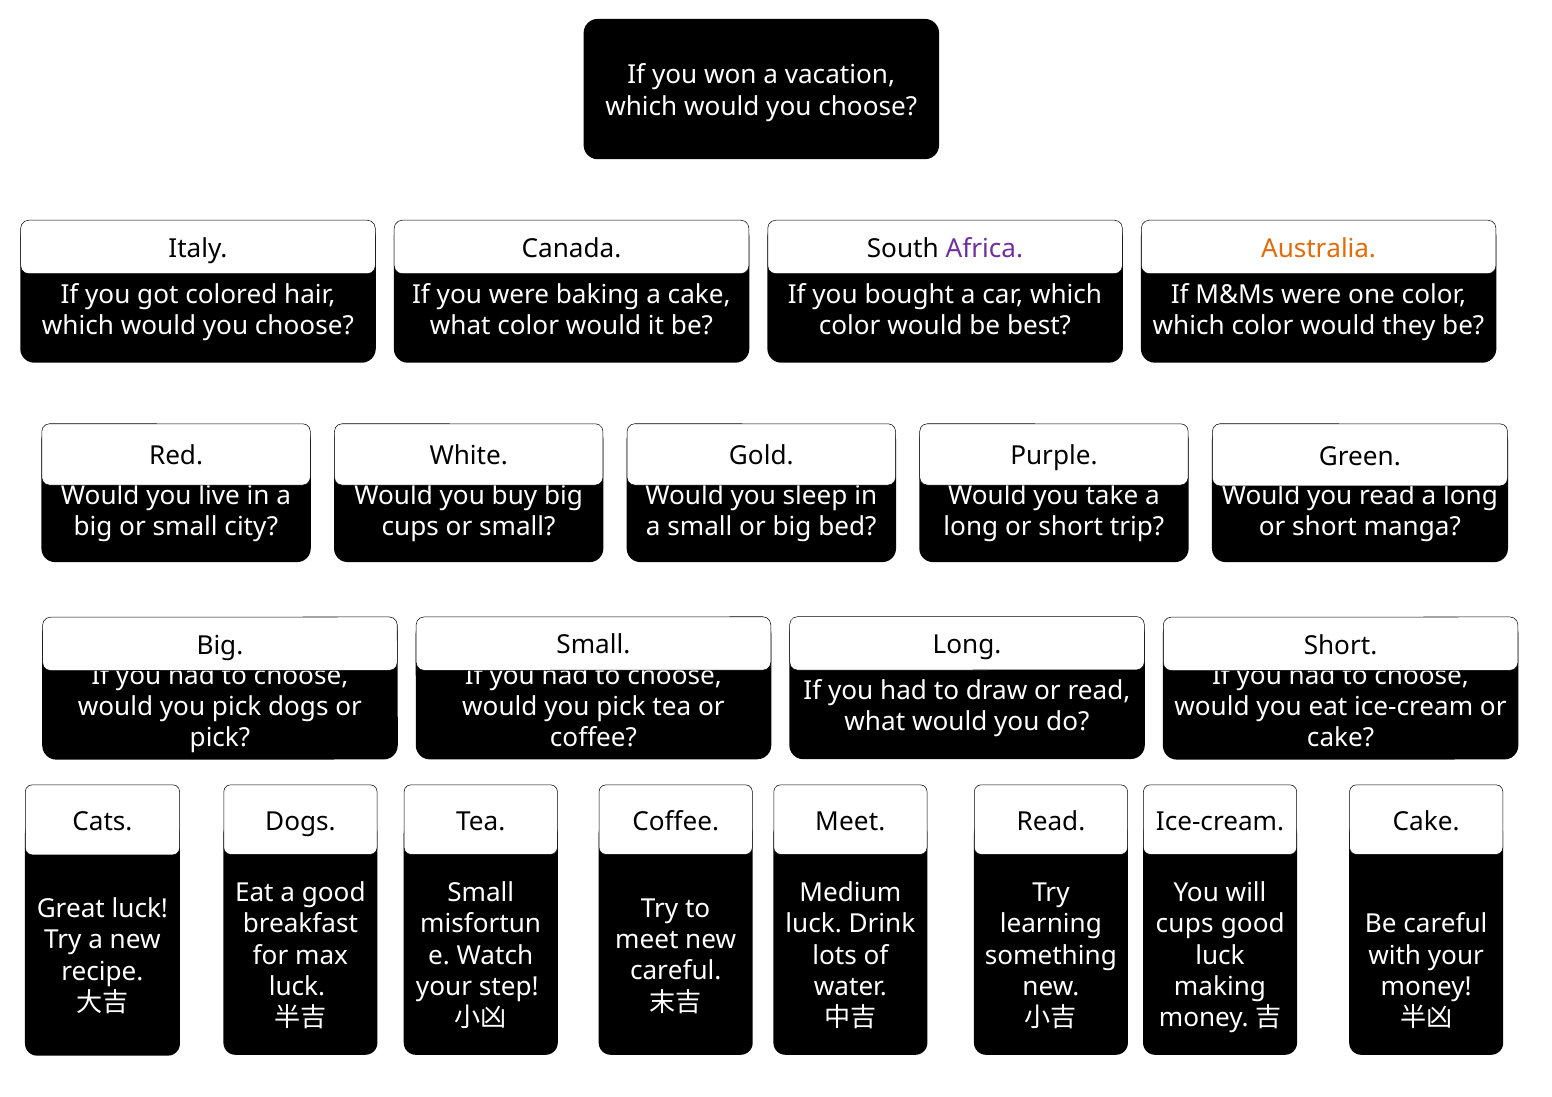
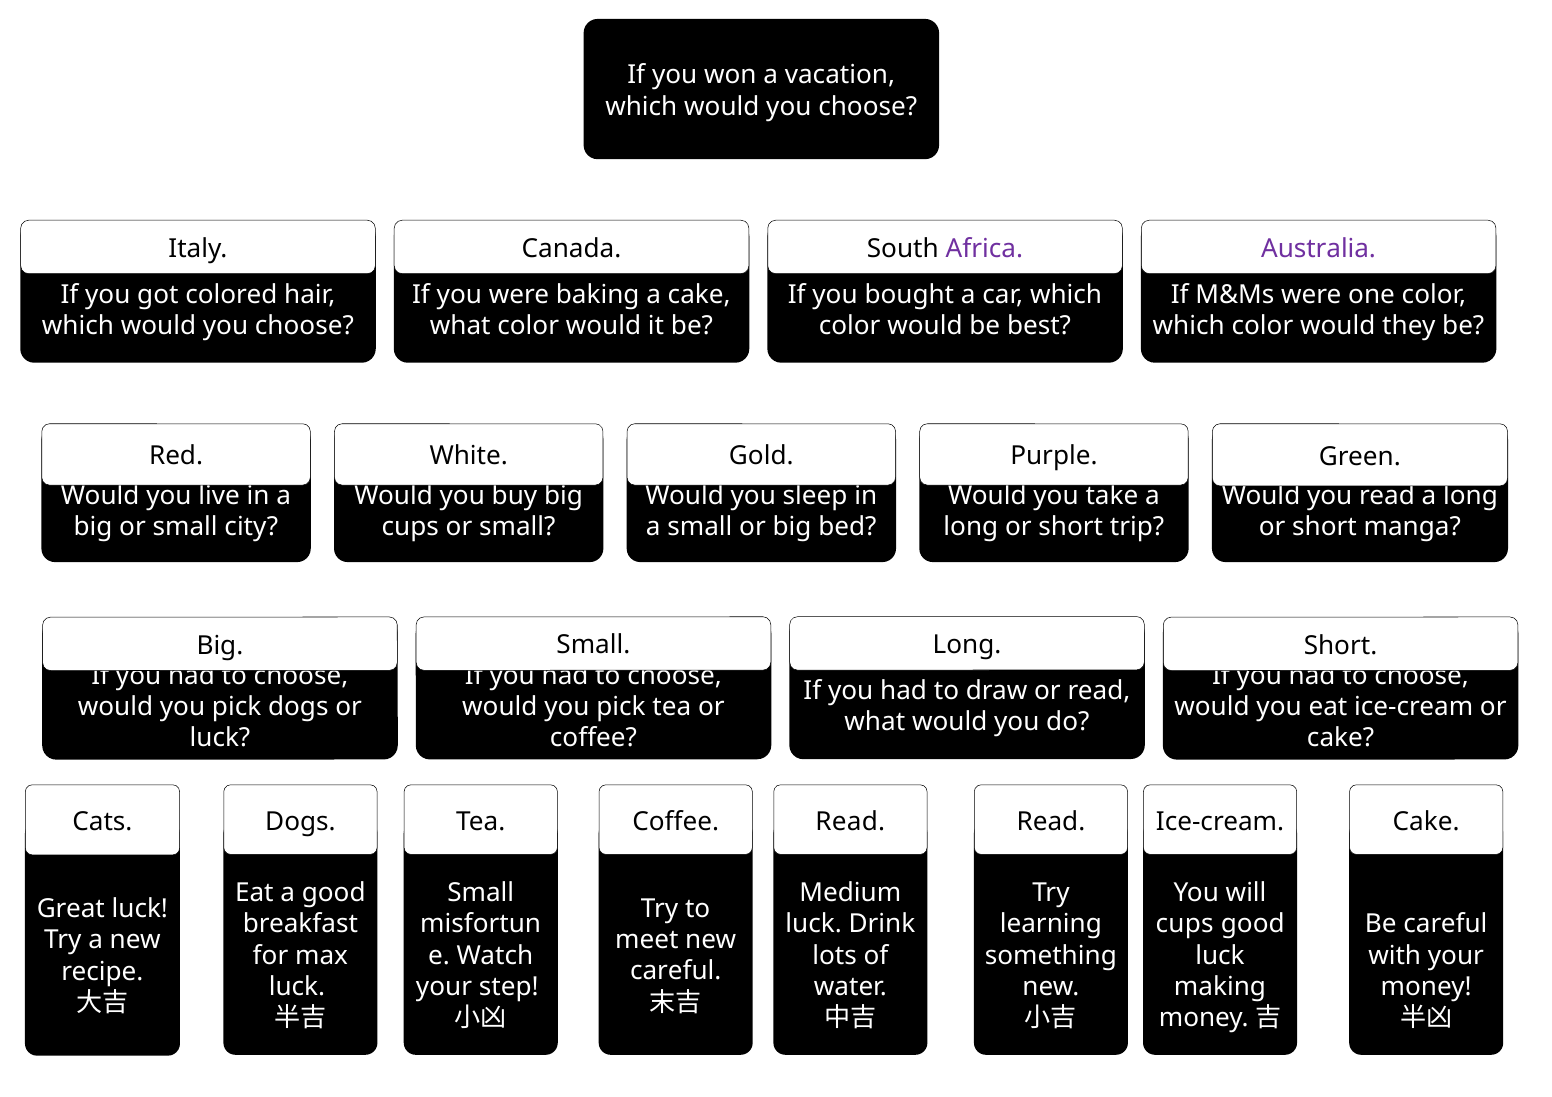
Australia colour: orange -> purple
pick at (220, 739): pick -> luck
Meet at (850, 822): Meet -> Read
